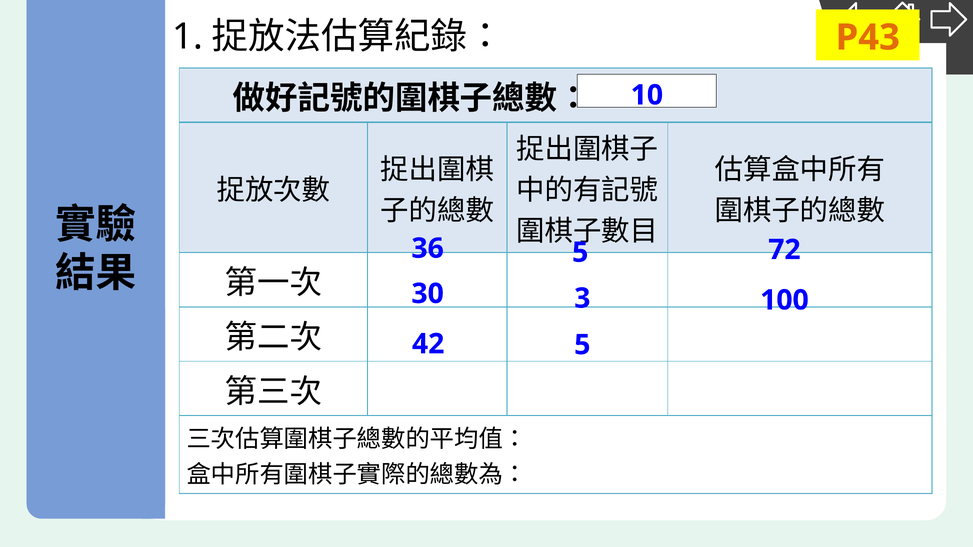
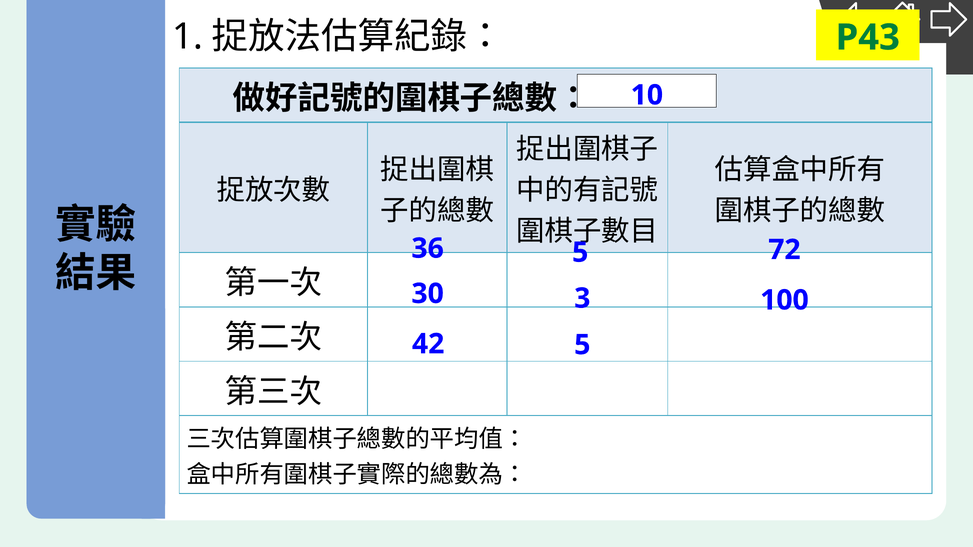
P43 colour: orange -> green
